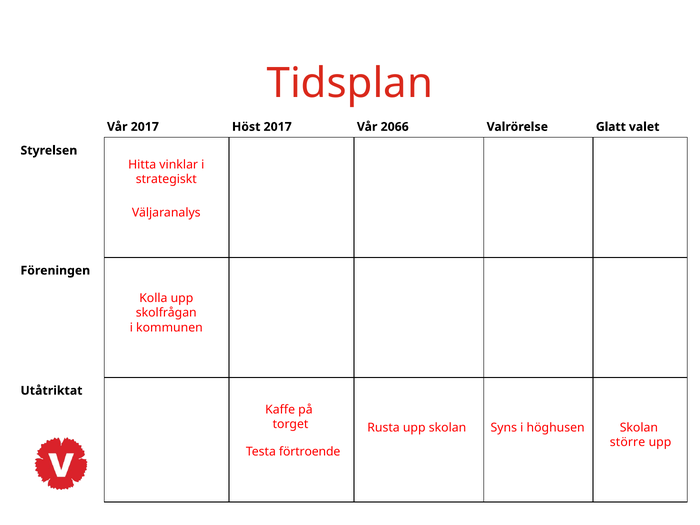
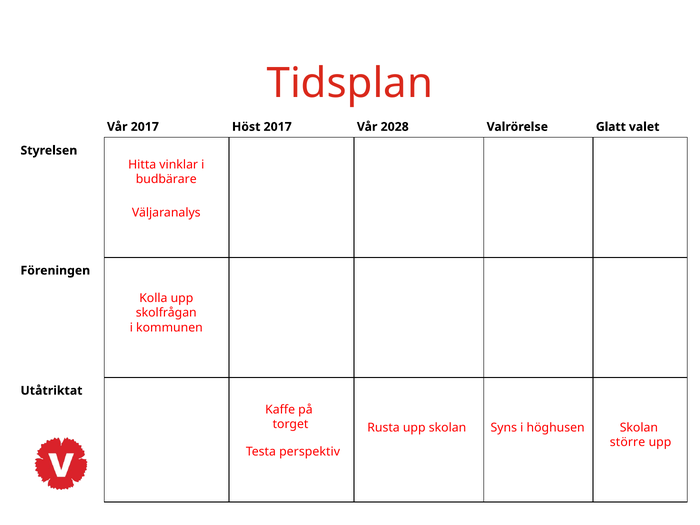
2066: 2066 -> 2028
strategiskt: strategiskt -> budbärare
förtroende: förtroende -> perspektiv
